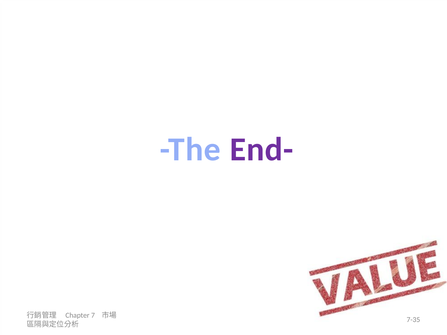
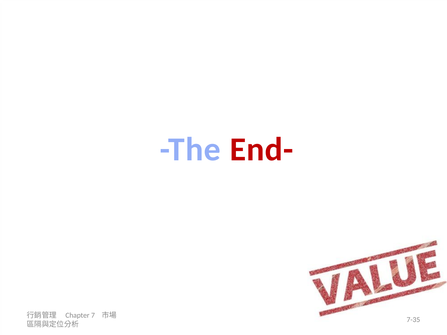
End- colour: purple -> red
